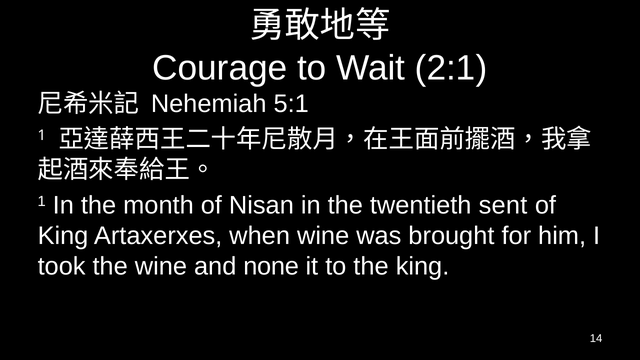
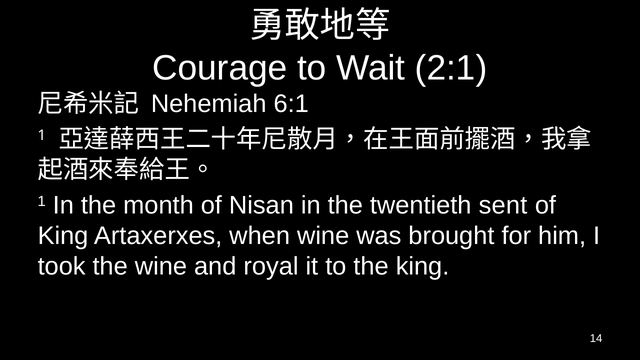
5:1: 5:1 -> 6:1
none: none -> royal
